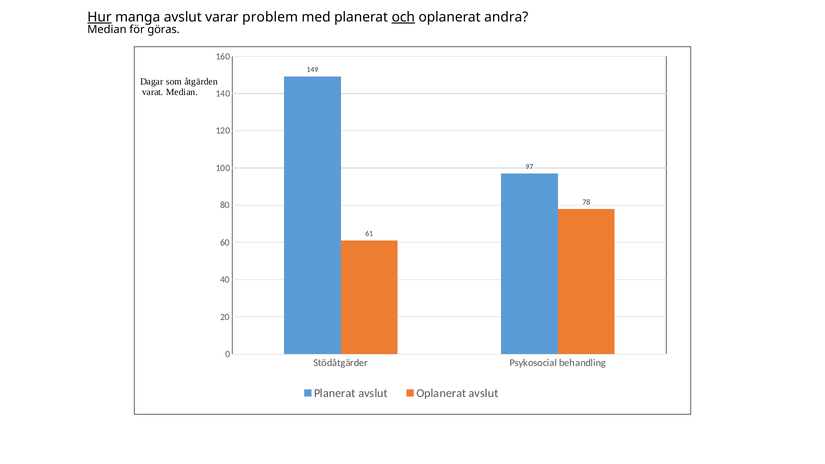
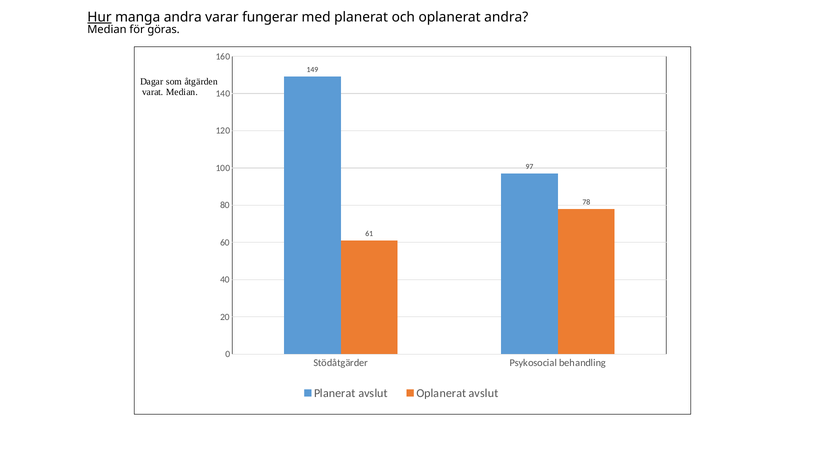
manga avslut: avslut -> andra
problem: problem -> fungerar
och underline: present -> none
